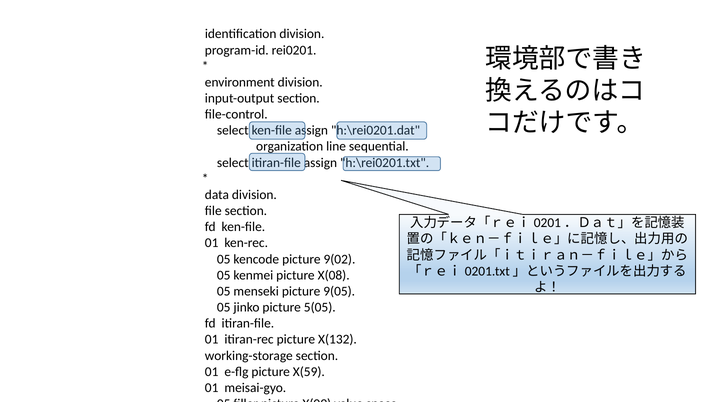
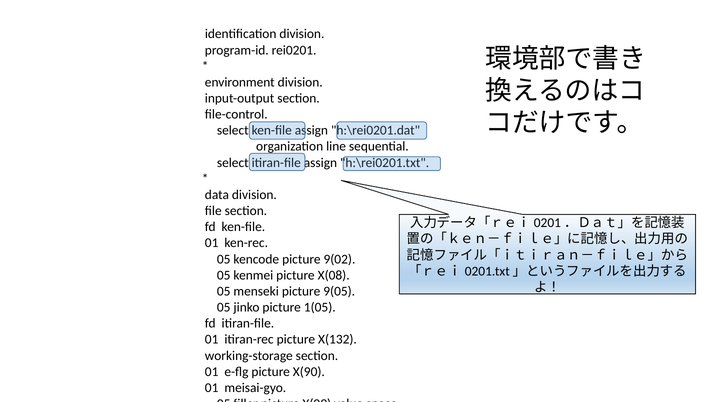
5(05: 5(05 -> 1(05
X(59: X(59 -> X(90
